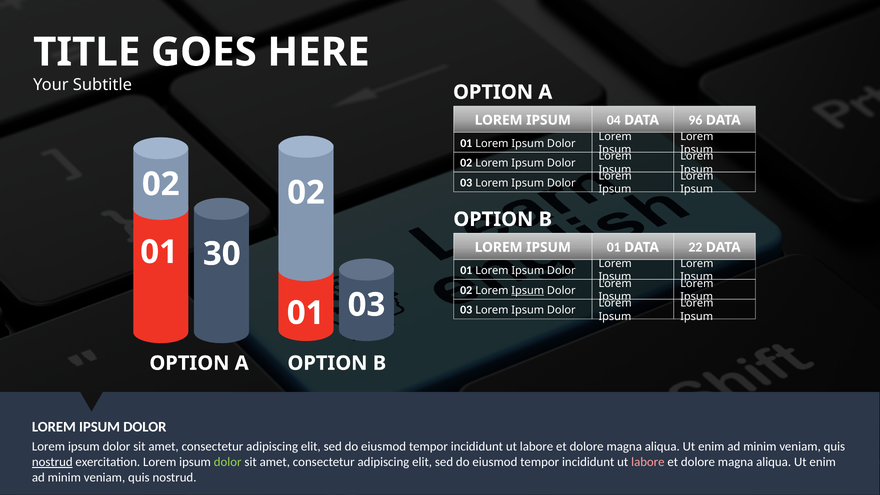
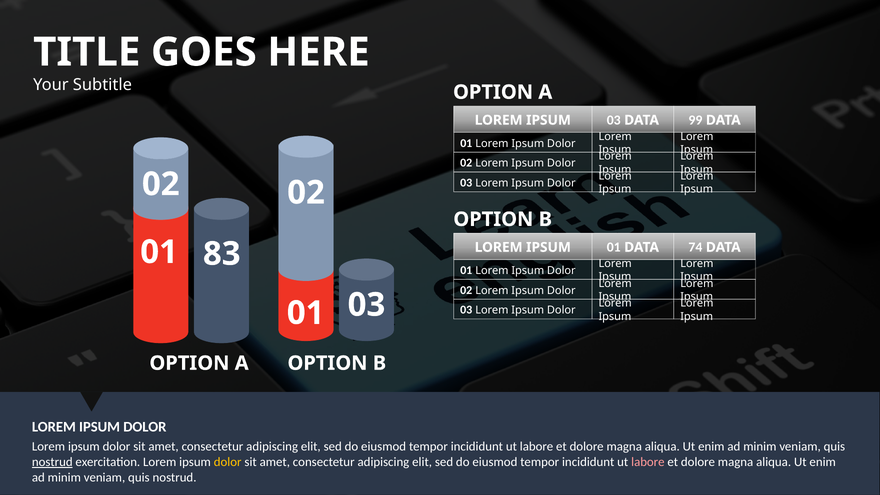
04 at (614, 120): 04 -> 03
96: 96 -> 99
22: 22 -> 74
30: 30 -> 83
Ipsum at (528, 290) underline: present -> none
dolor at (228, 462) colour: light green -> yellow
